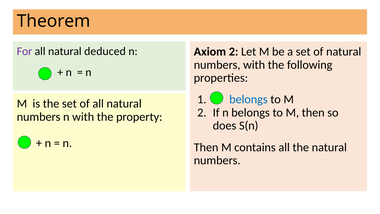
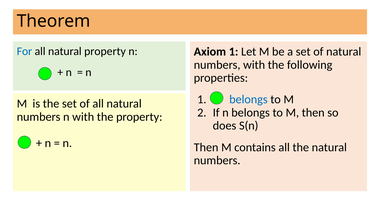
For colour: purple -> blue
natural deduced: deduced -> property
Axiom 2: 2 -> 1
